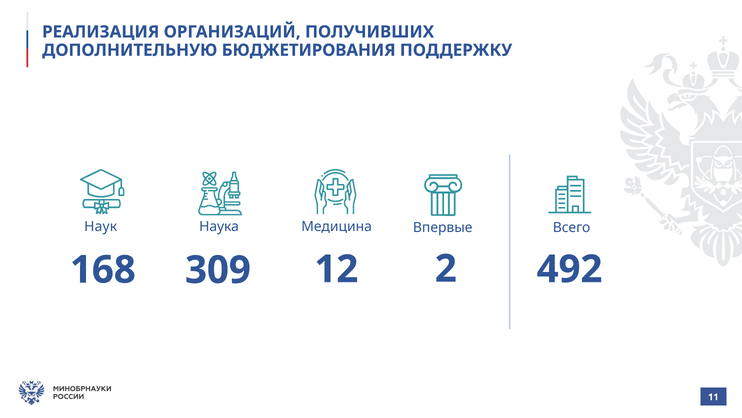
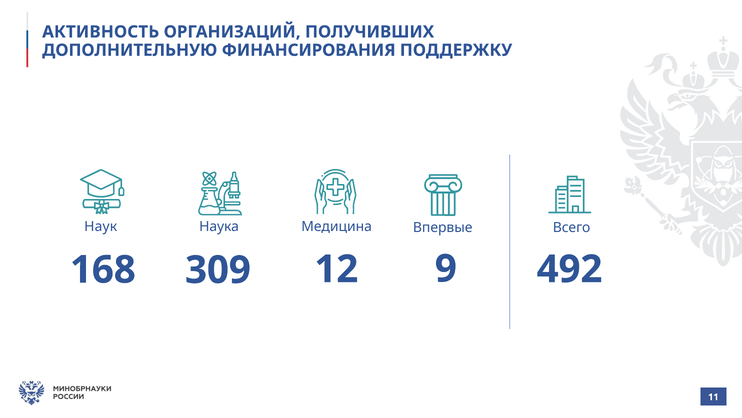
РЕАЛИЗАЦИЯ: РЕАЛИЗАЦИЯ -> АКТИВНОСТЬ
БЮДЖЕТИРОВАНИЯ: БЮДЖЕТИРОВАНИЯ -> ФИНАНСИРОВАНИЯ
2: 2 -> 9
